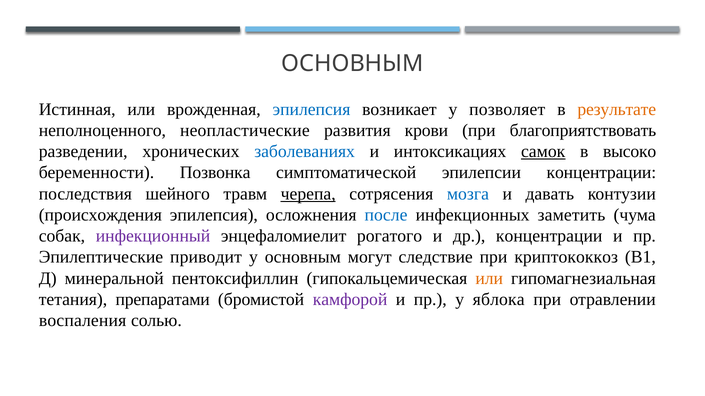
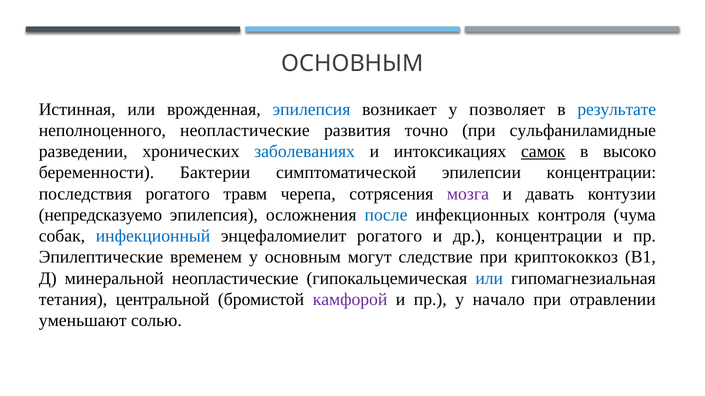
результате colour: orange -> blue
крови: крови -> точно
благоприятствовать: благоприятствовать -> сульфаниламидные
Позвонка: Позвонка -> Бактерии
последствия шейного: шейного -> рогатого
черепа underline: present -> none
мозга colour: blue -> purple
происхождения: происхождения -> непредсказуемо
заметить: заметить -> контроля
инфекционный colour: purple -> blue
приводит: приводит -> временем
минеральной пентоксифиллин: пентоксифиллин -> неопластические
или at (489, 279) colour: orange -> blue
препаратами: препаратами -> центральной
яблока: яблока -> начало
воспаления: воспаления -> уменьшают
